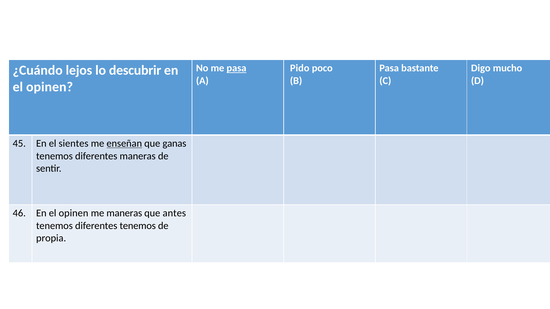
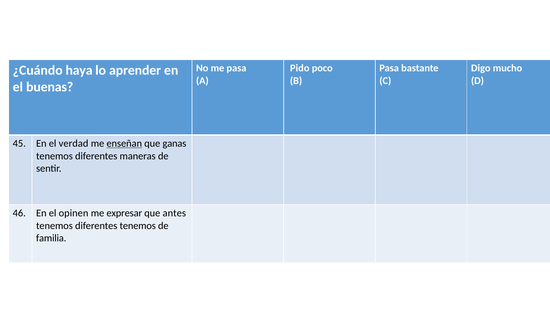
pasa at (236, 68) underline: present -> none
lejos: lejos -> haya
descubrir: descubrir -> aprender
opinen at (50, 87): opinen -> buenas
sientes: sientes -> verdad
me maneras: maneras -> expresar
propia: propia -> familia
